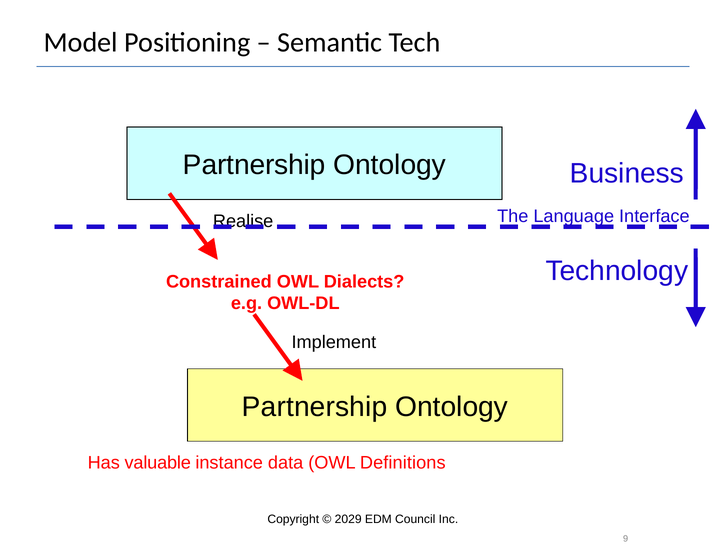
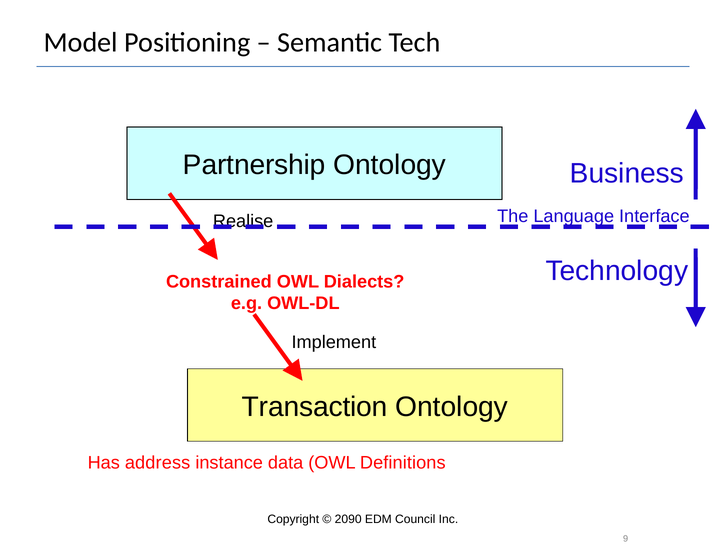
Partnership at (315, 407): Partnership -> Transaction
valuable: valuable -> address
2029: 2029 -> 2090
